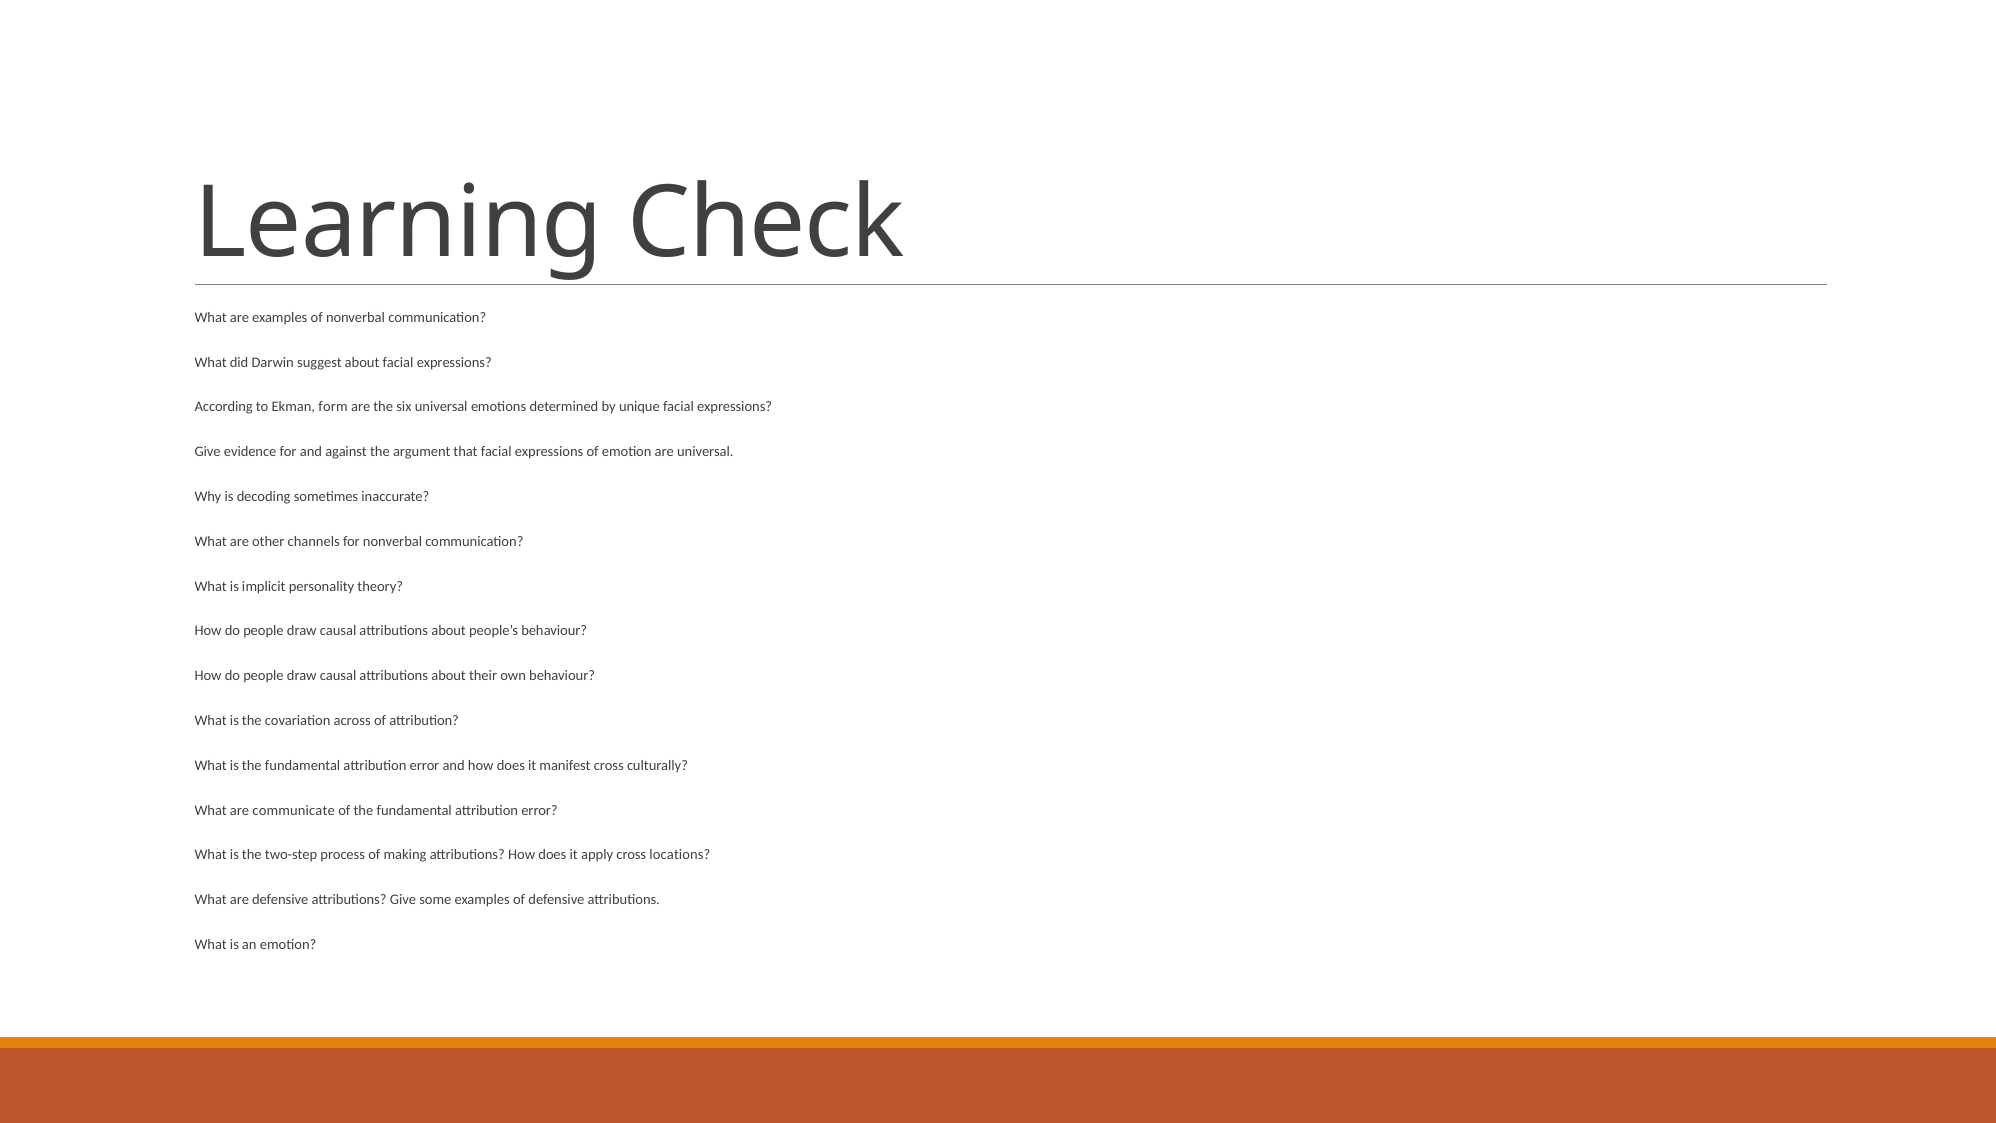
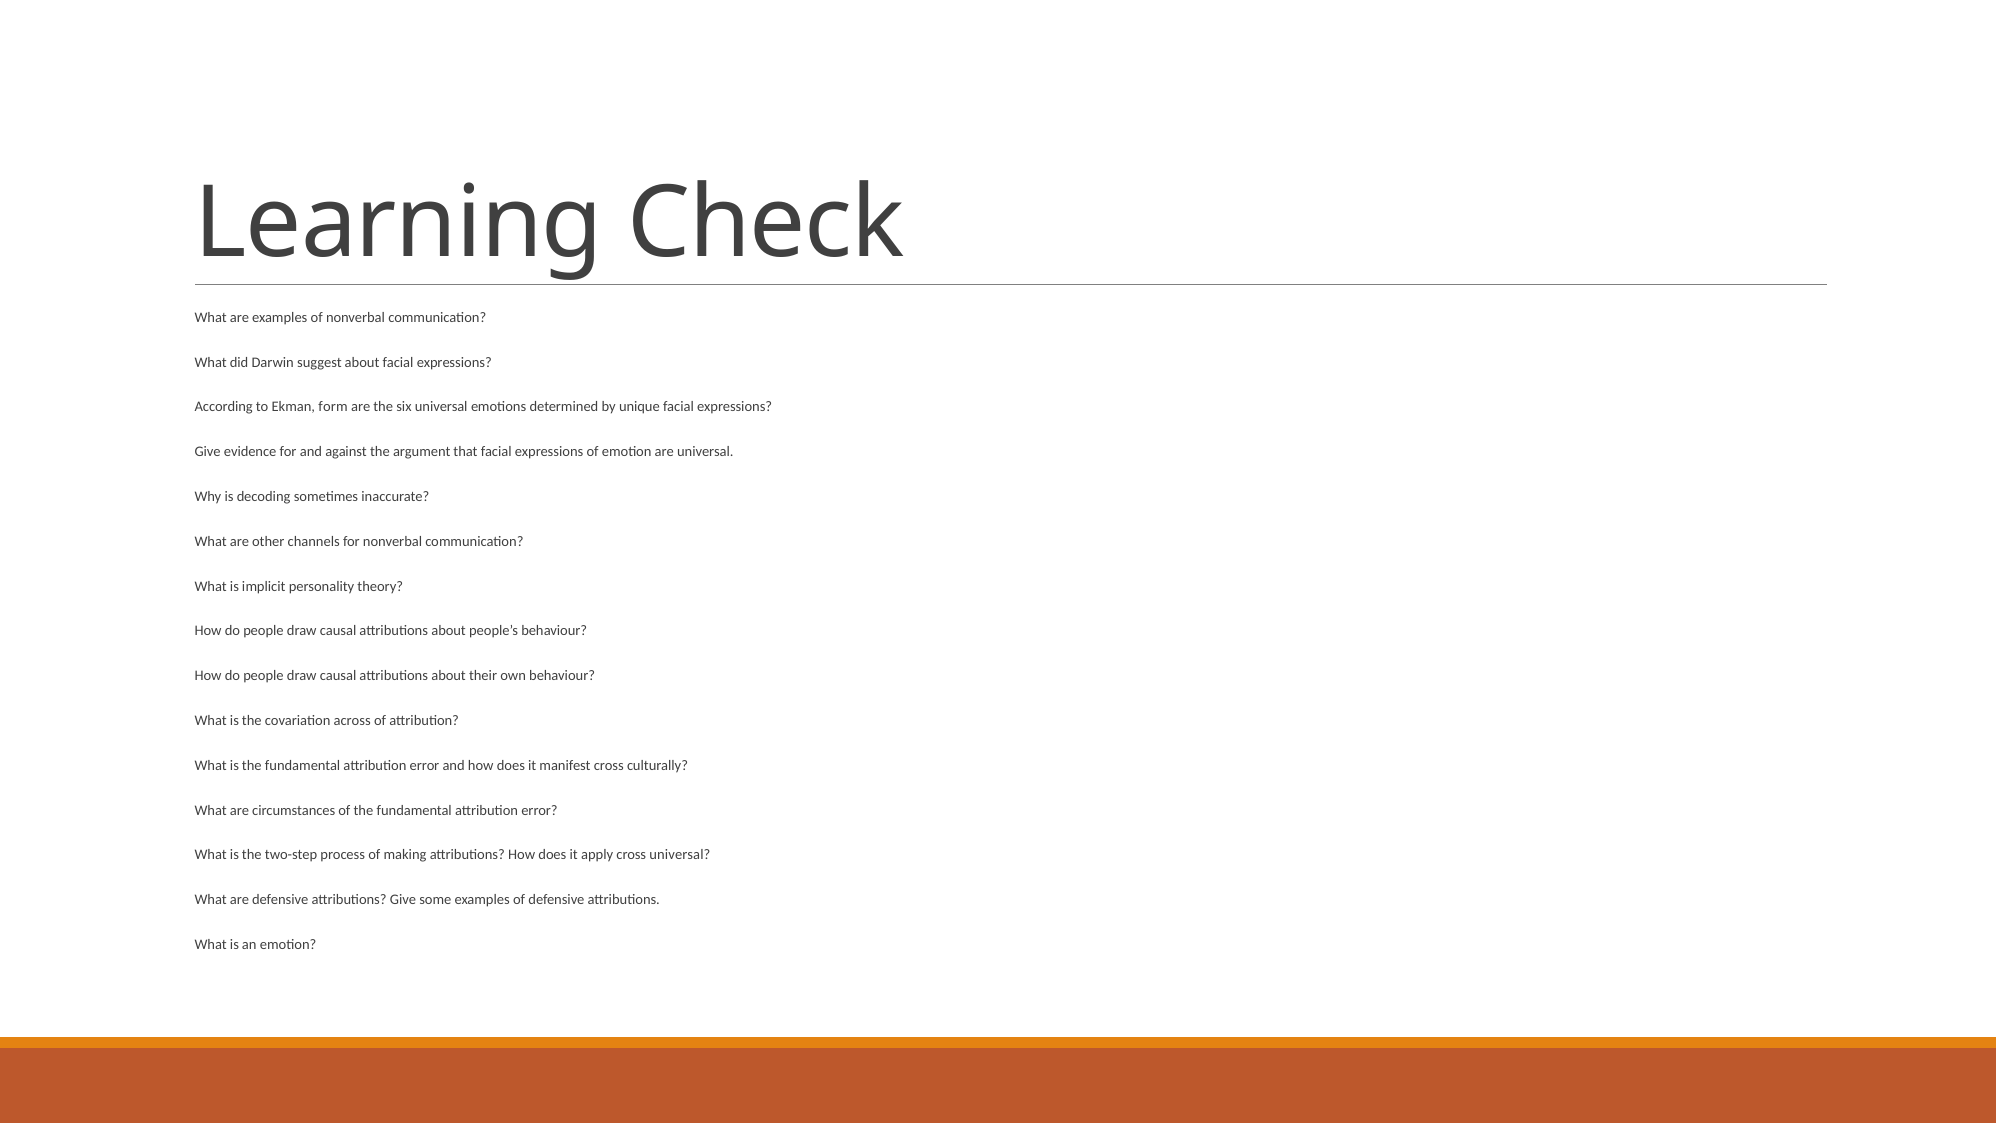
communicate: communicate -> circumstances
cross locations: locations -> universal
